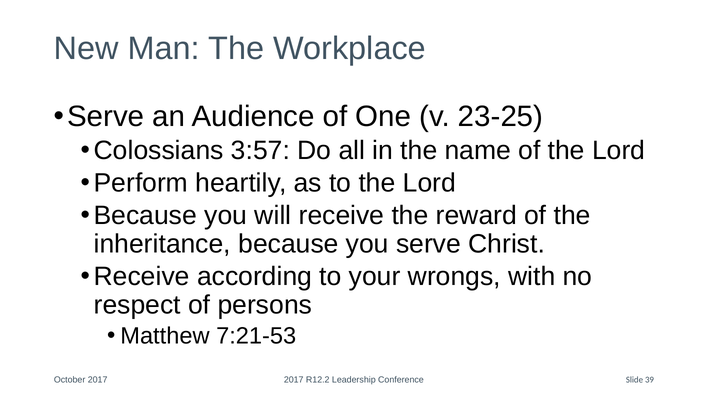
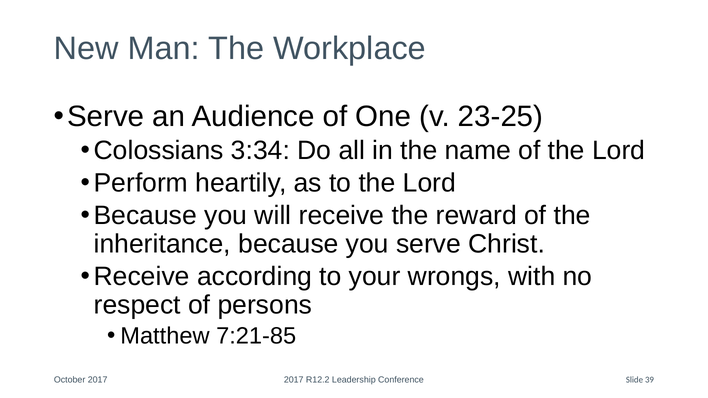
3:57: 3:57 -> 3:34
7:21-53: 7:21-53 -> 7:21-85
